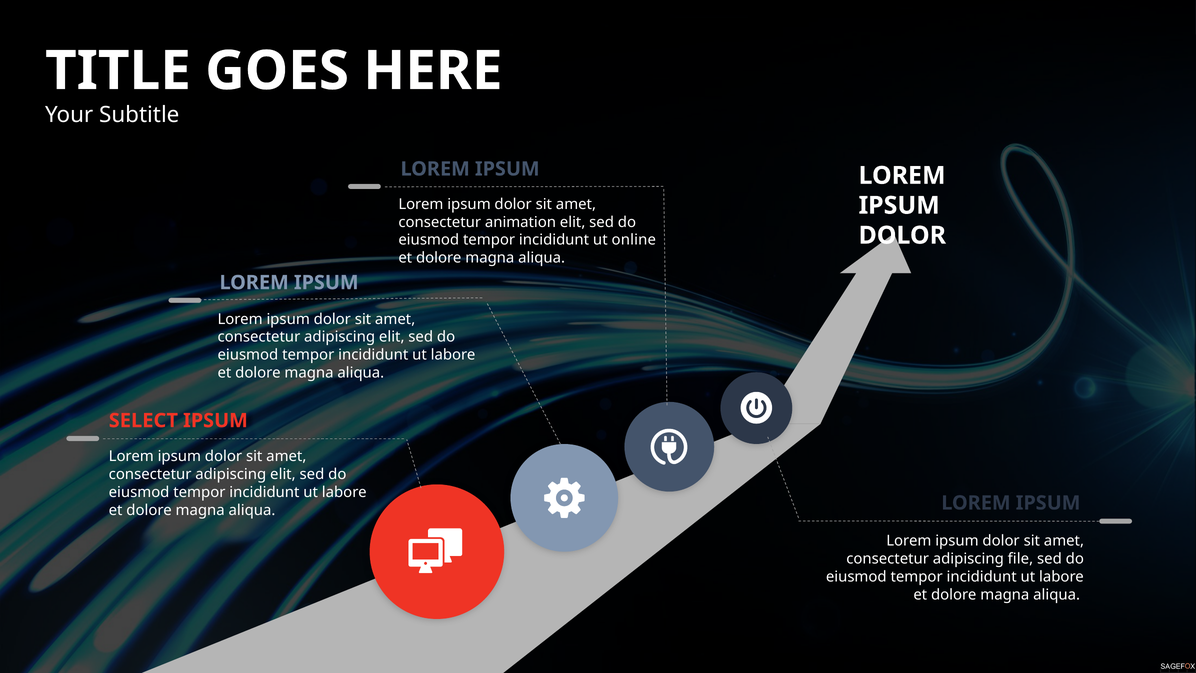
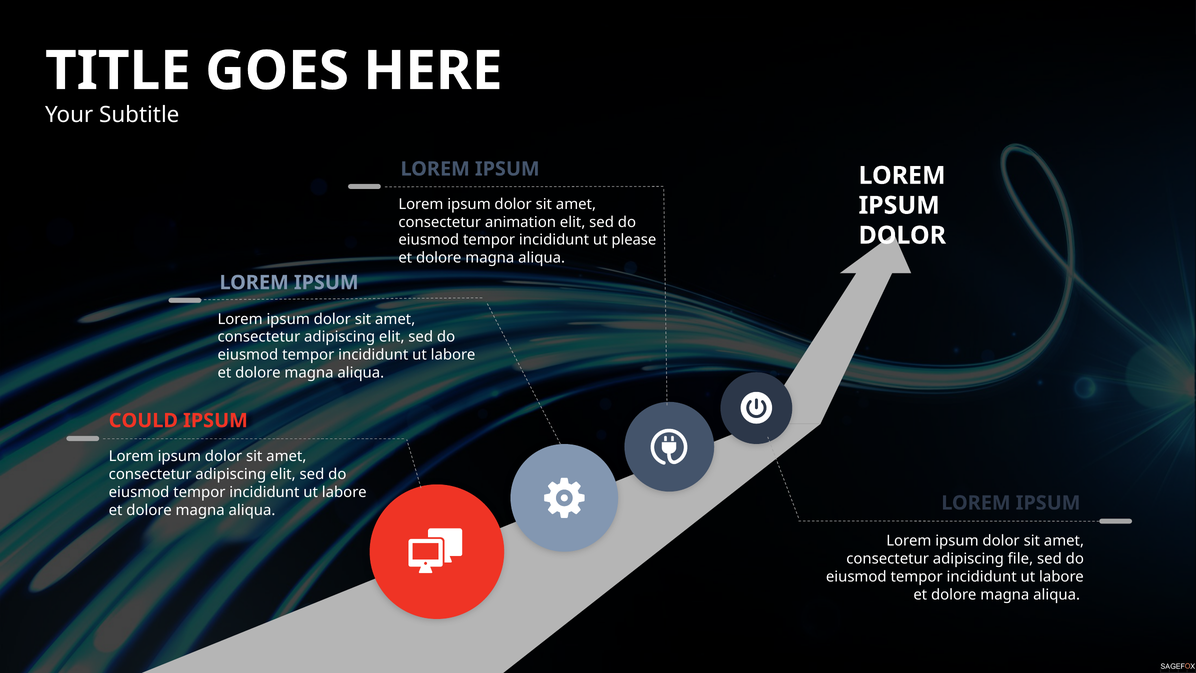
online: online -> please
SELECT: SELECT -> COULD
